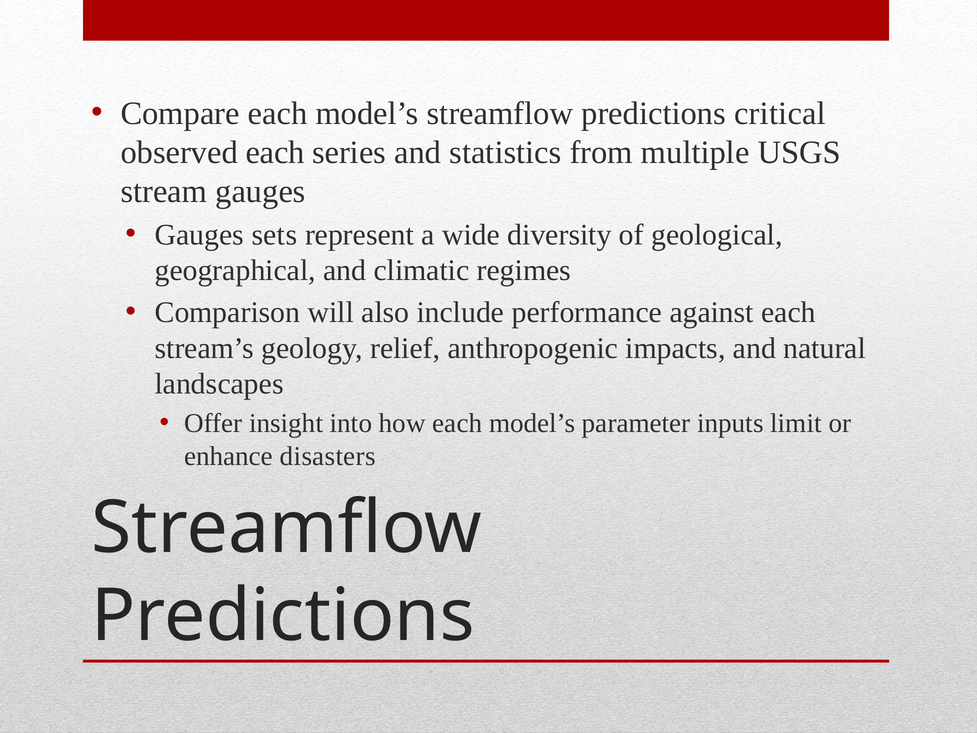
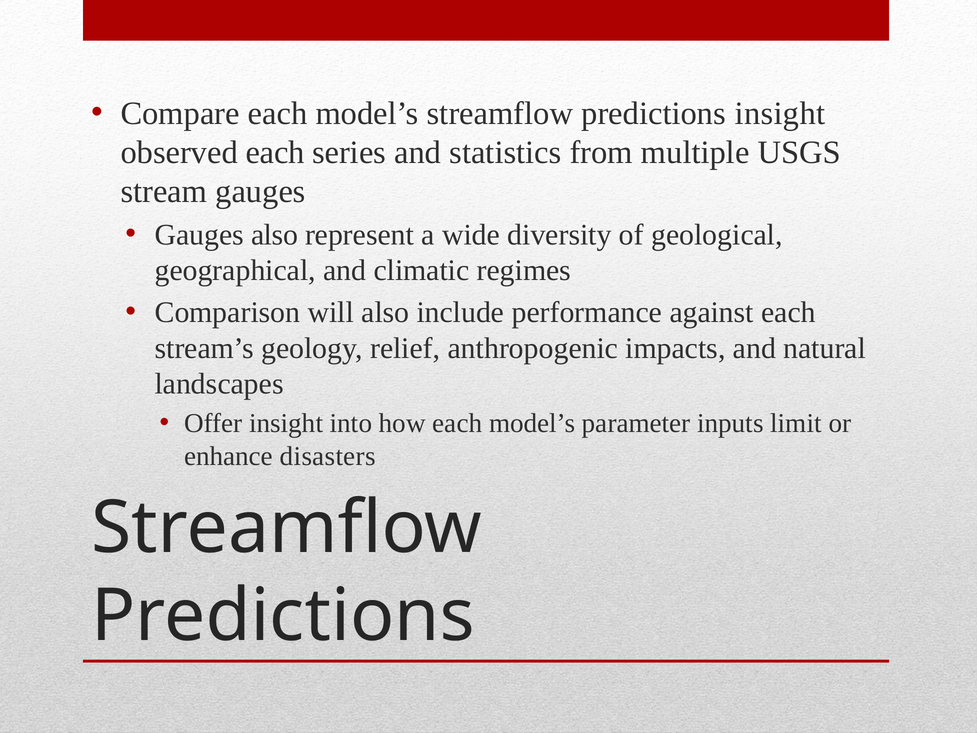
predictions critical: critical -> insight
Gauges sets: sets -> also
